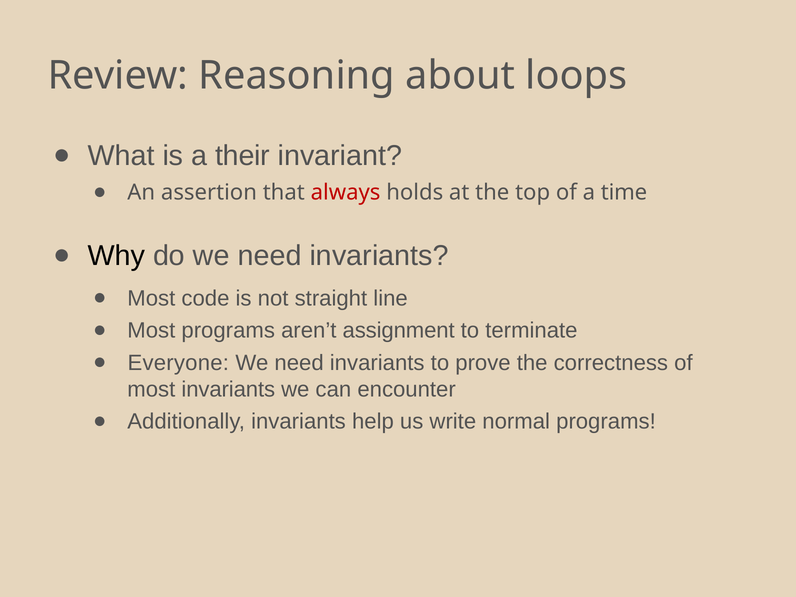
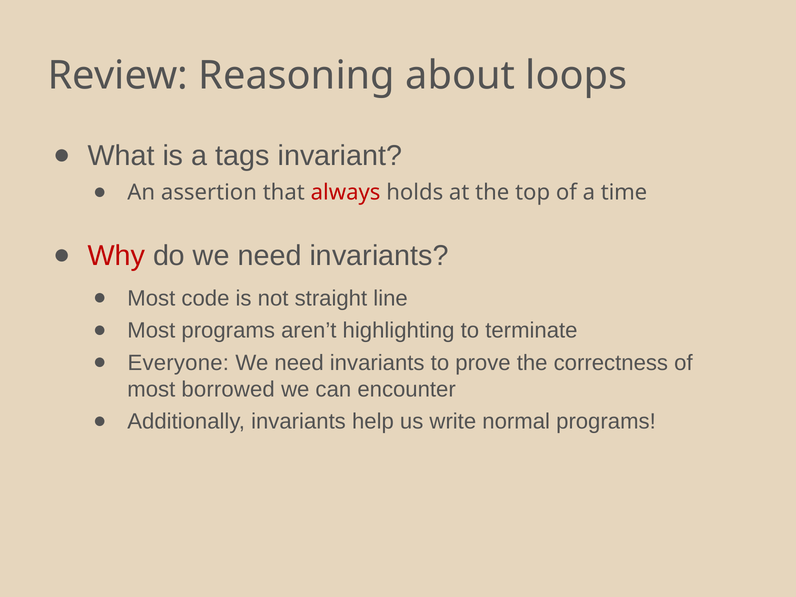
their: their -> tags
Why colour: black -> red
assignment: assignment -> highlighting
most invariants: invariants -> borrowed
